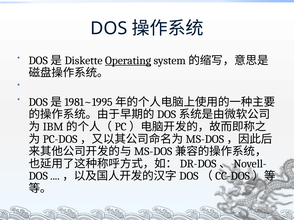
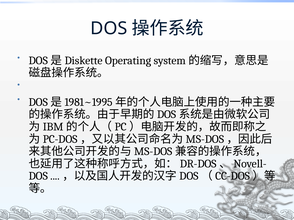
Operating underline: present -> none
